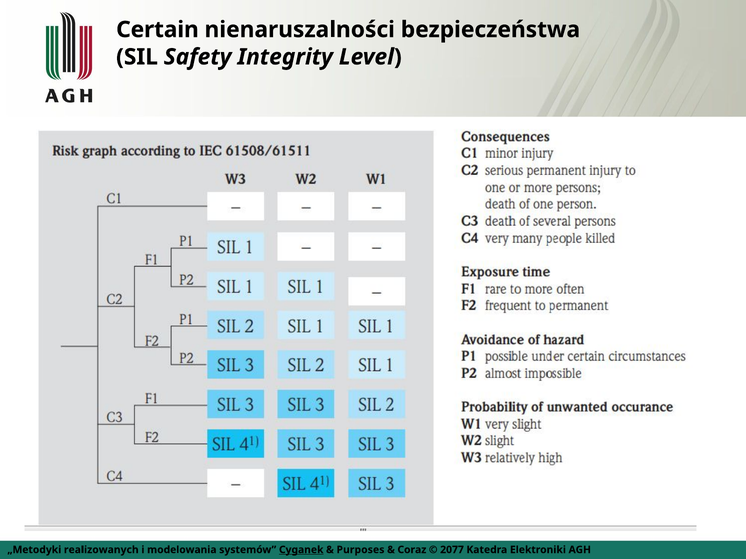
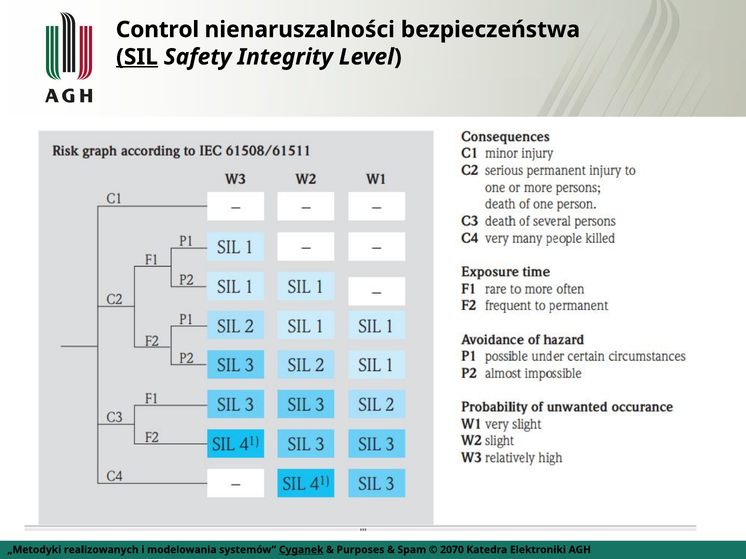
Certain: Certain -> Control
SIL underline: none -> present
Coraz: Coraz -> Spam
2077: 2077 -> 2070
